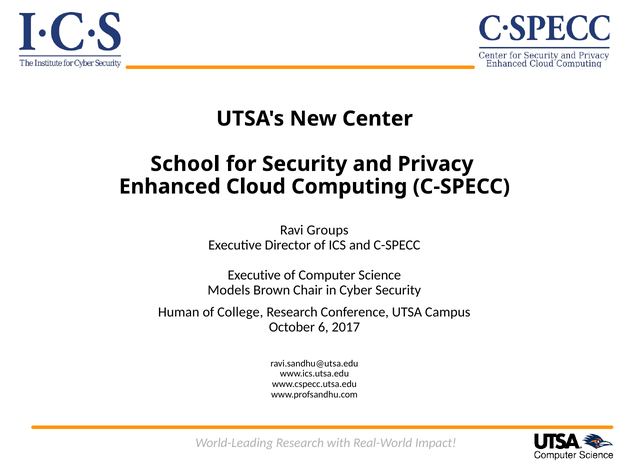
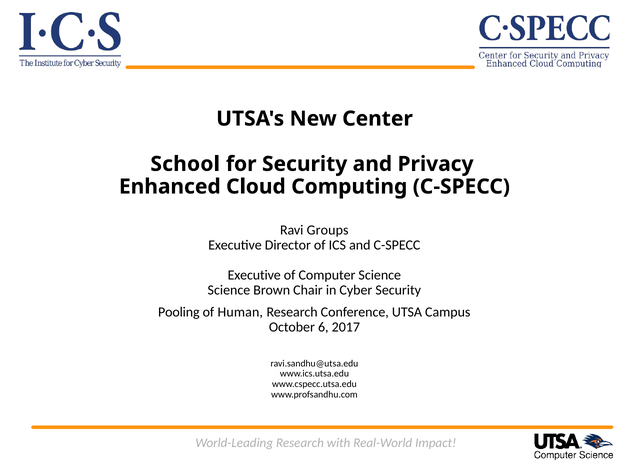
Models at (229, 290): Models -> Science
Human: Human -> Pooling
College: College -> Human
